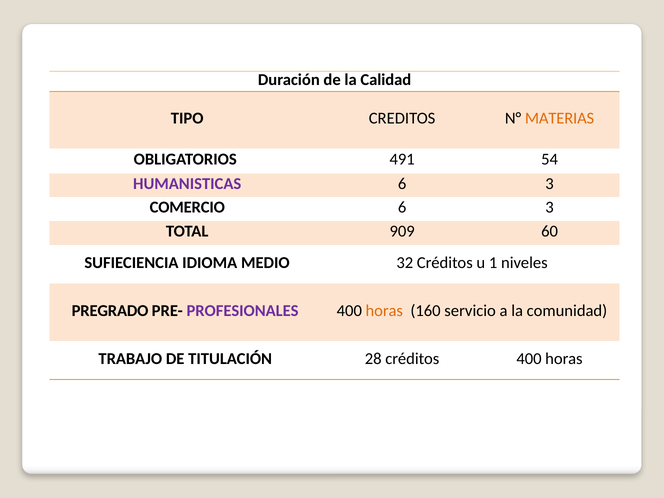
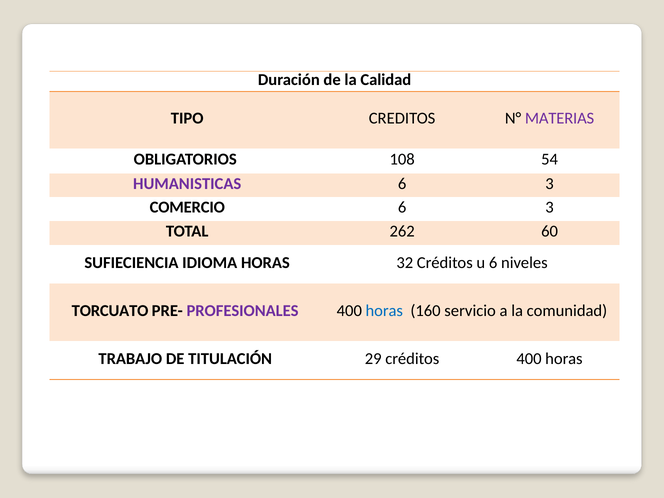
MATERIAS colour: orange -> purple
491: 491 -> 108
909: 909 -> 262
IDIOMA MEDIO: MEDIO -> HORAS
u 1: 1 -> 6
PREGRADO: PREGRADO -> TORCUATO
horas at (384, 311) colour: orange -> blue
28: 28 -> 29
